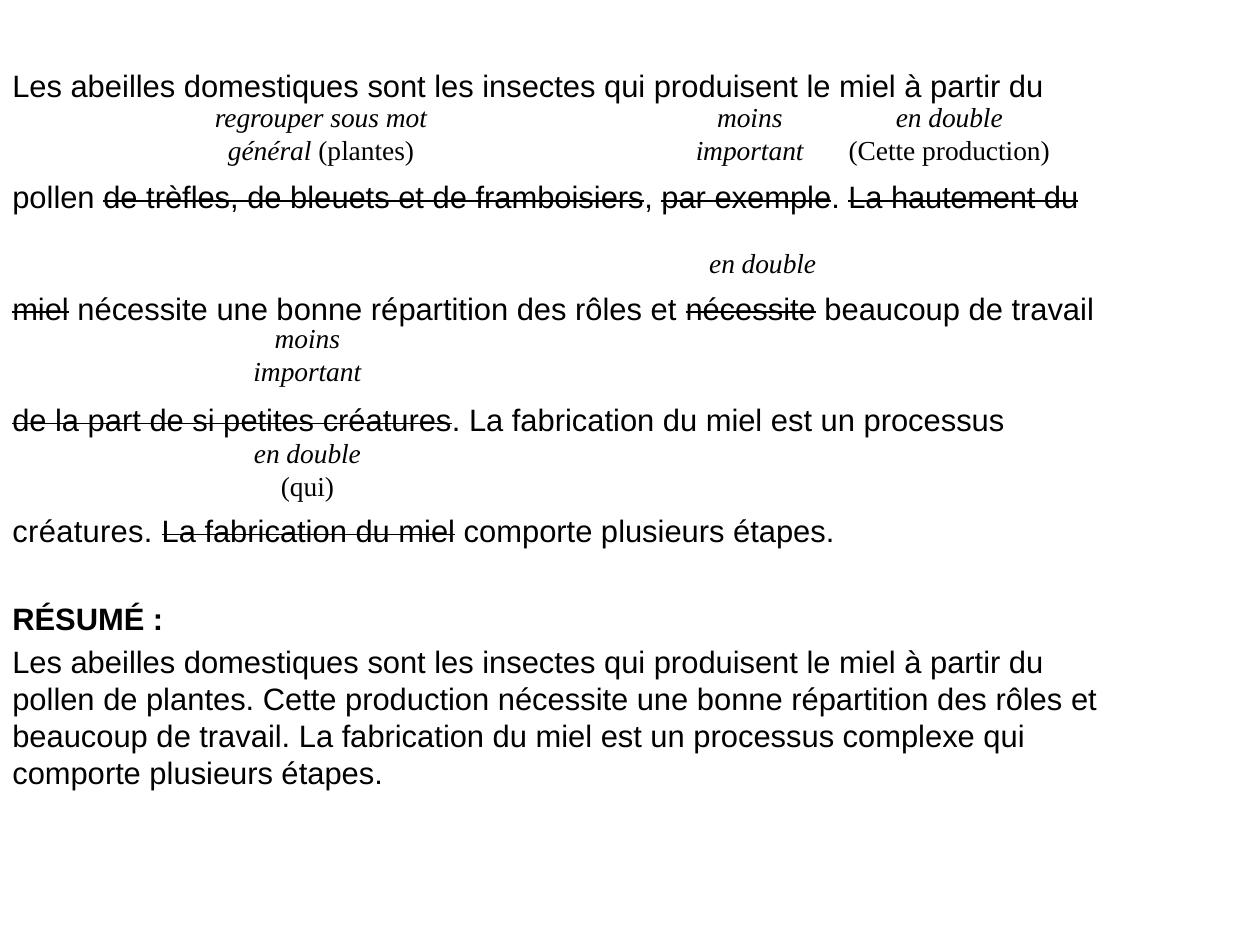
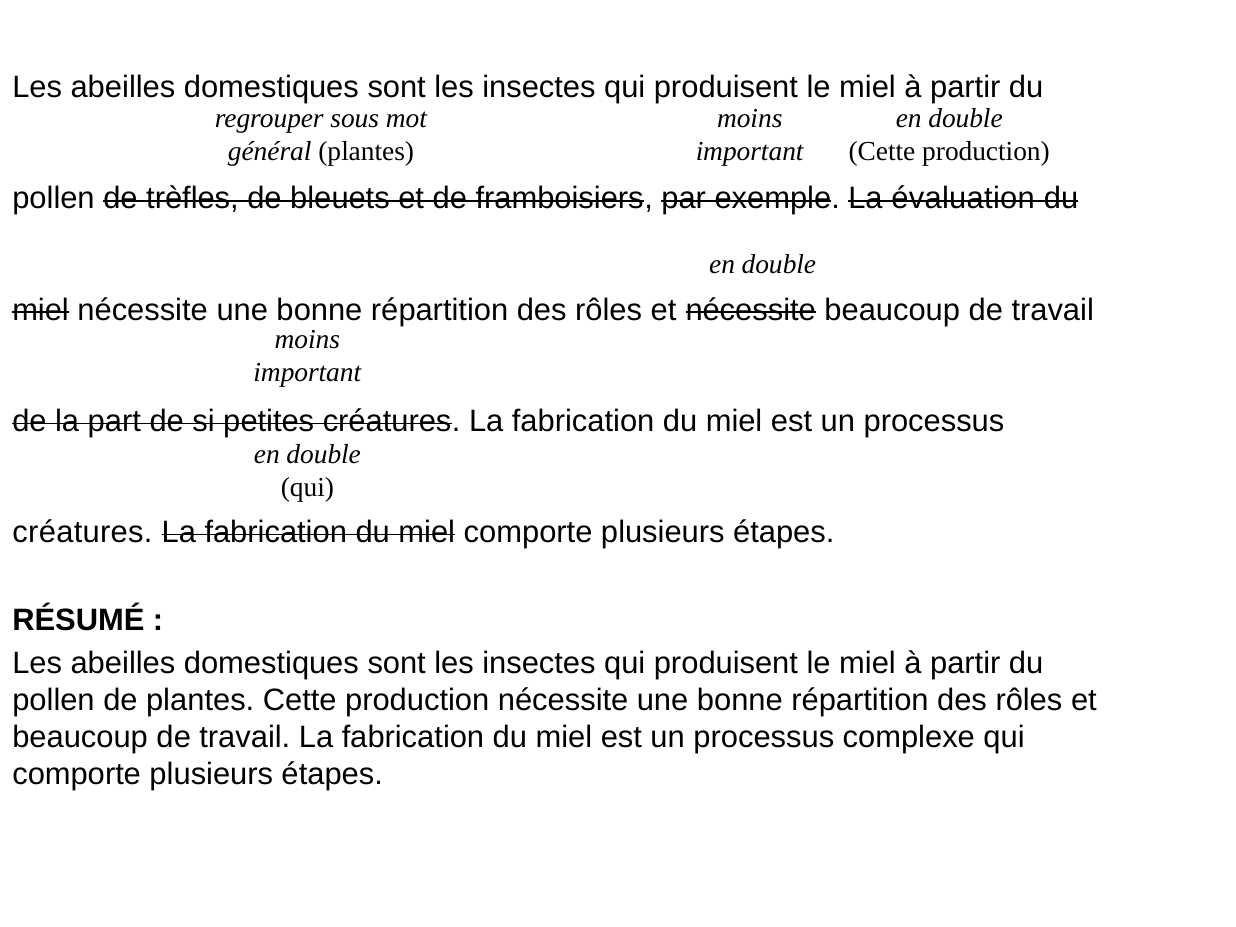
hautement: hautement -> évaluation
